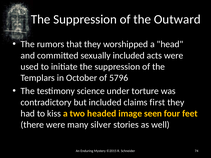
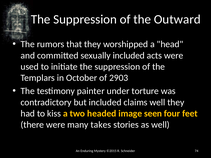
5796: 5796 -> 2903
science: science -> painter
claims first: first -> well
silver: silver -> takes
